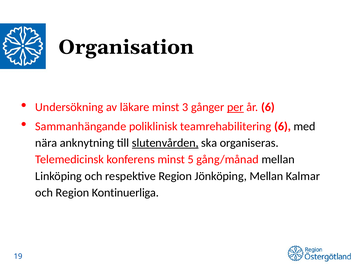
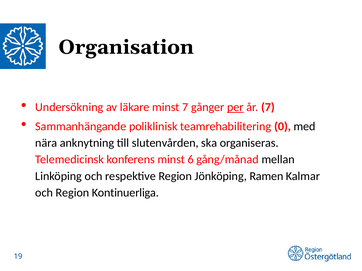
minst 3: 3 -> 7
år 6: 6 -> 7
teamrehabilitering 6: 6 -> 0
slutenvården underline: present -> none
5: 5 -> 6
Jönköping Mellan: Mellan -> Ramen
